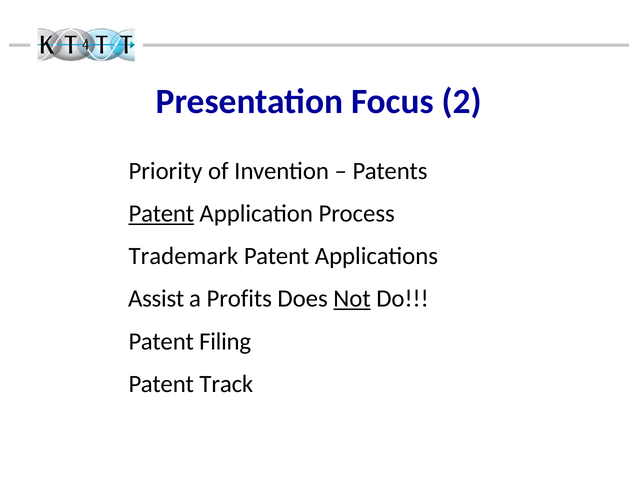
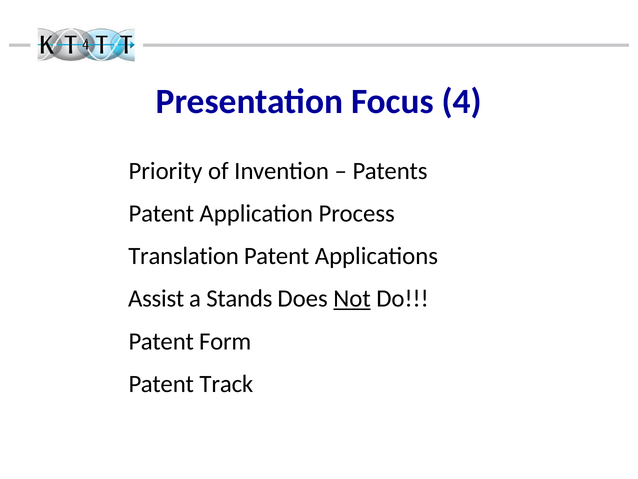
2: 2 -> 4
Patent at (161, 213) underline: present -> none
Trademark: Trademark -> Translation
Profits: Profits -> Stands
Filing: Filing -> Form
